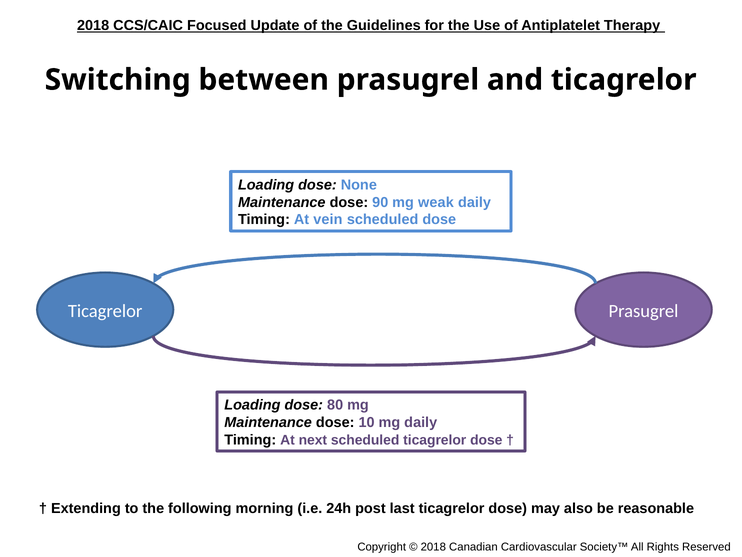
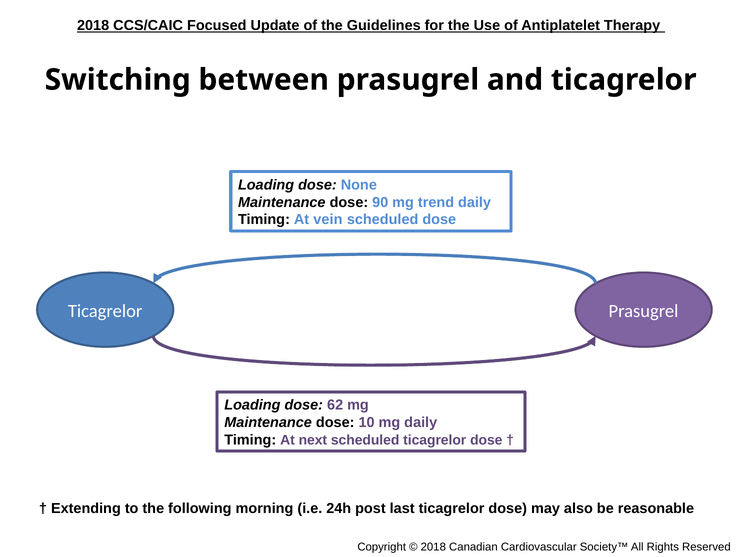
weak: weak -> trend
80: 80 -> 62
